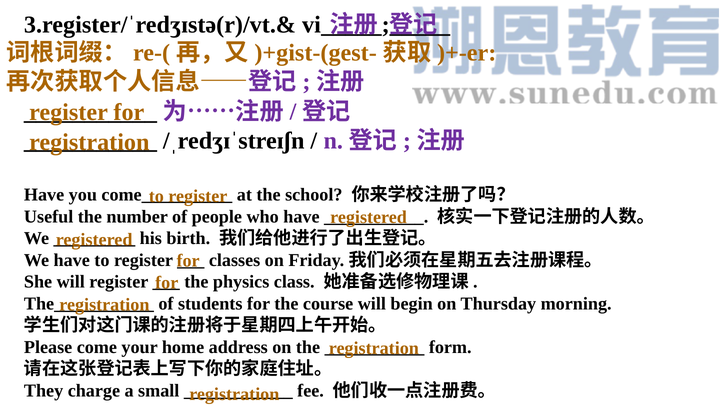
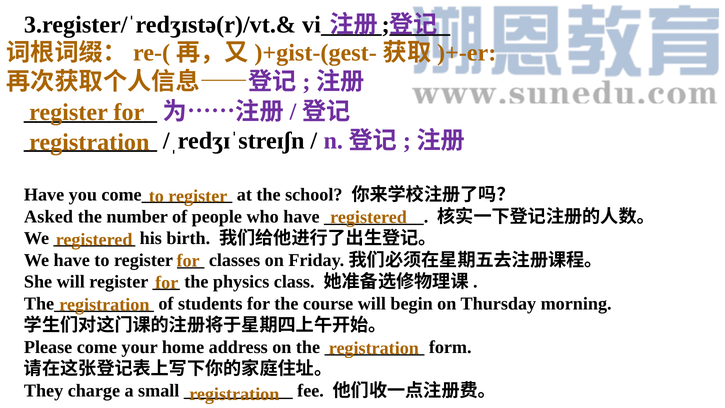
Useful: Useful -> Asked
